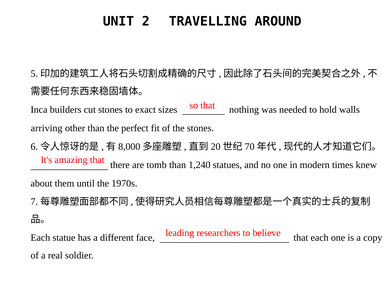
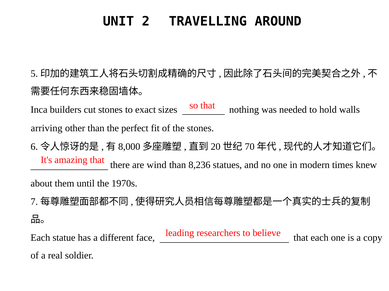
tomb: tomb -> wind
1,240: 1,240 -> 8,236
